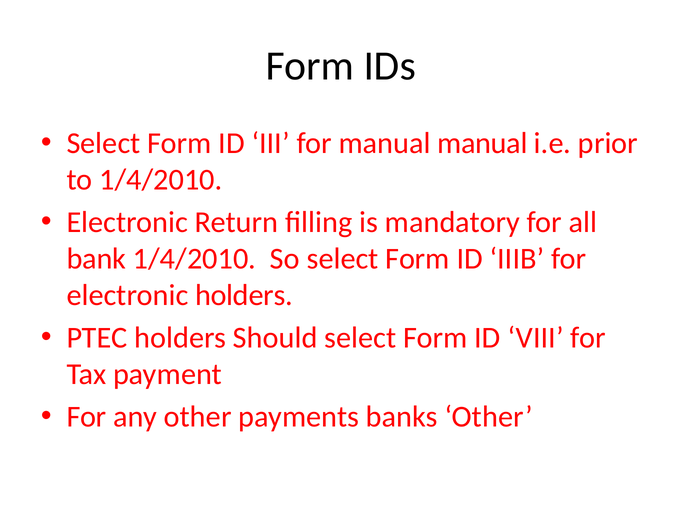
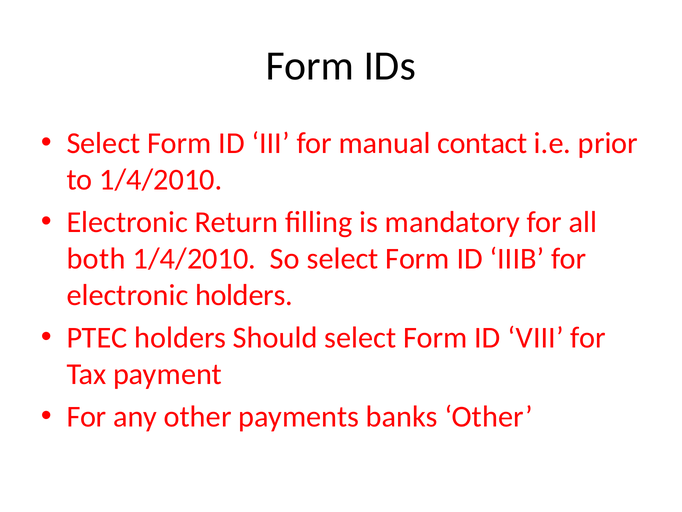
manual manual: manual -> contact
bank: bank -> both
